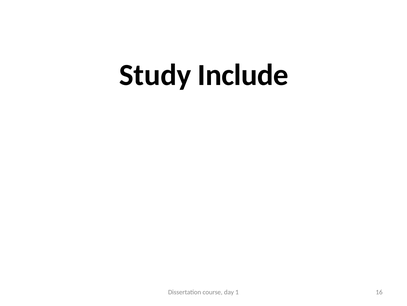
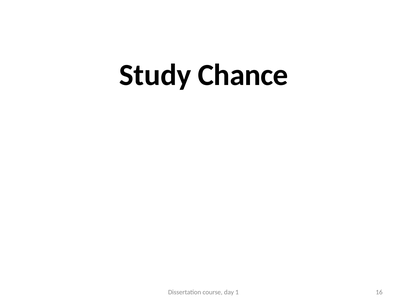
Include: Include -> Chance
